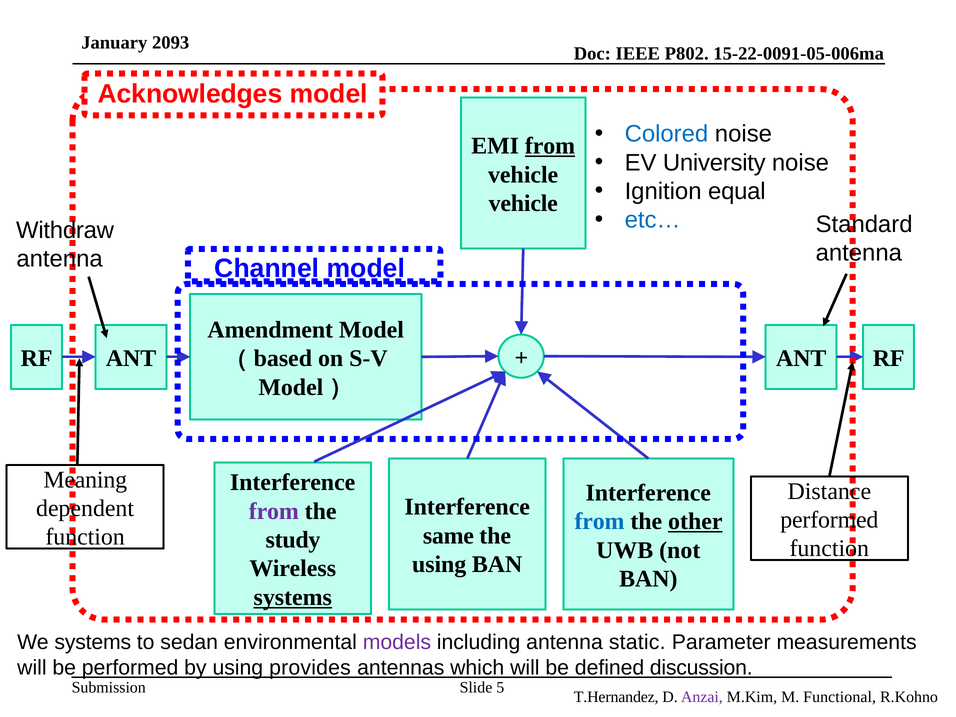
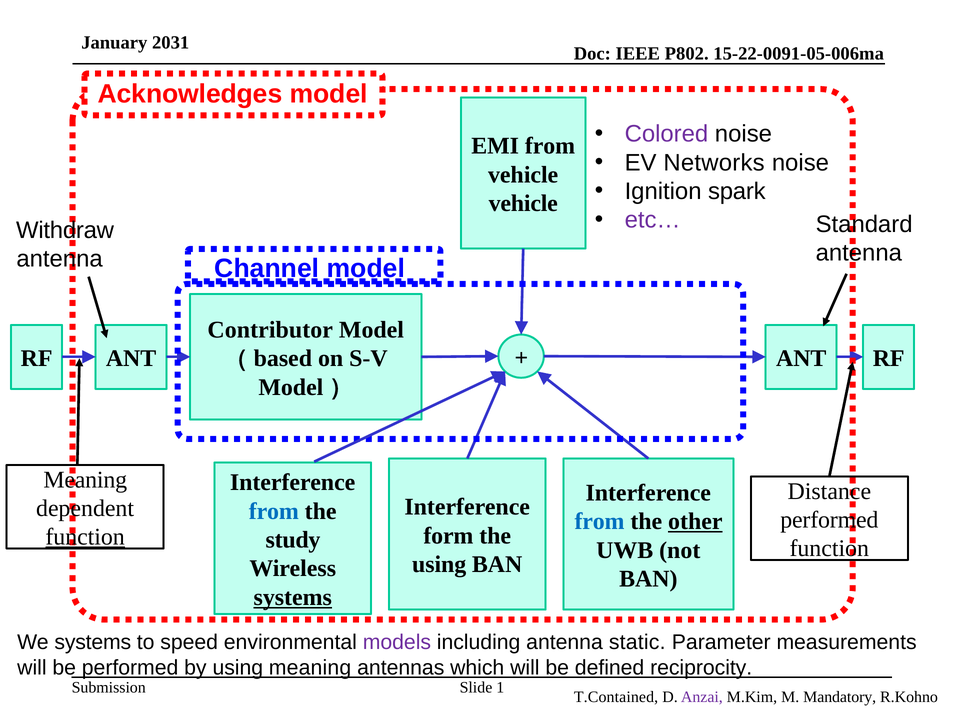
2093: 2093 -> 2031
Colored colour: blue -> purple
from at (550, 146) underline: present -> none
University: University -> Networks
equal: equal -> spark
etc… colour: blue -> purple
Amendment: Amendment -> Contributor
from at (274, 511) colour: purple -> blue
same: same -> form
function at (85, 537) underline: none -> present
sedan: sedan -> speed
using provides: provides -> meaning
discussion: discussion -> reciprocity
5: 5 -> 1
T.Hernandez: T.Hernandez -> T.Contained
Functional: Functional -> Mandatory
